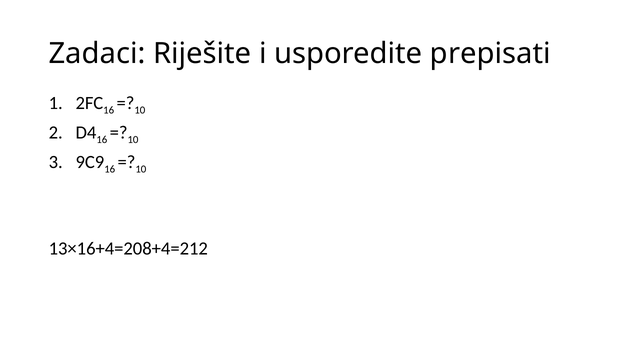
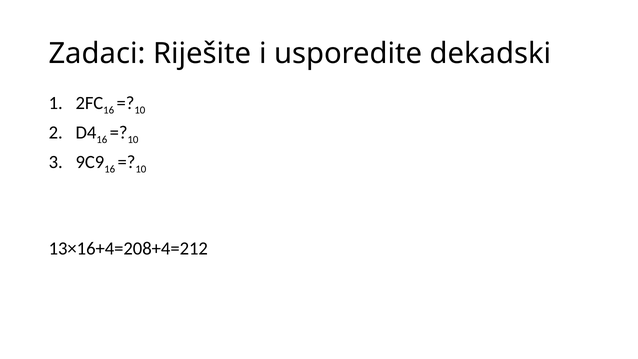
prepisati: prepisati -> dekadski
